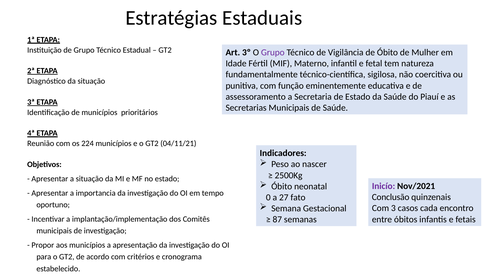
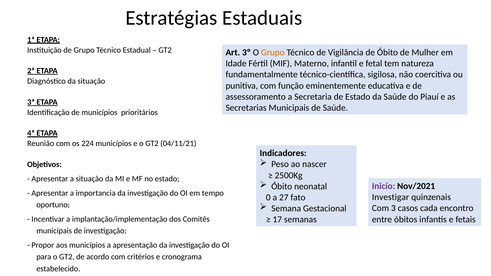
Grupo at (273, 53) colour: purple -> orange
Conclusão: Conclusão -> Investigar
87: 87 -> 17
